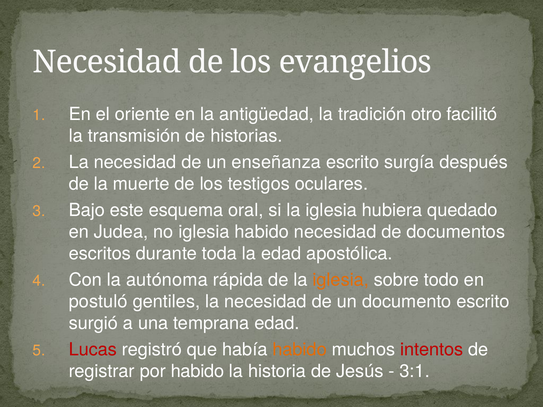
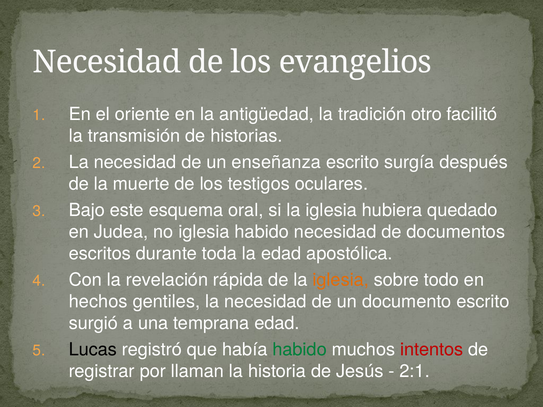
autónoma: autónoma -> revelación
postuló: postuló -> hechos
Lucas colour: red -> black
habido at (300, 350) colour: orange -> green
por habido: habido -> llaman
3:1: 3:1 -> 2:1
